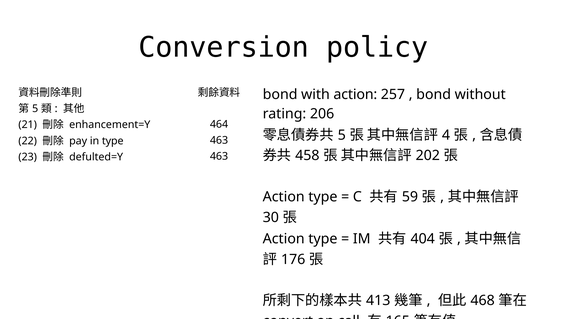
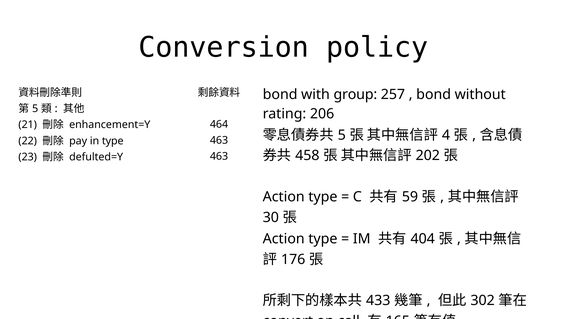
with action: action -> group
413: 413 -> 433
468: 468 -> 302
